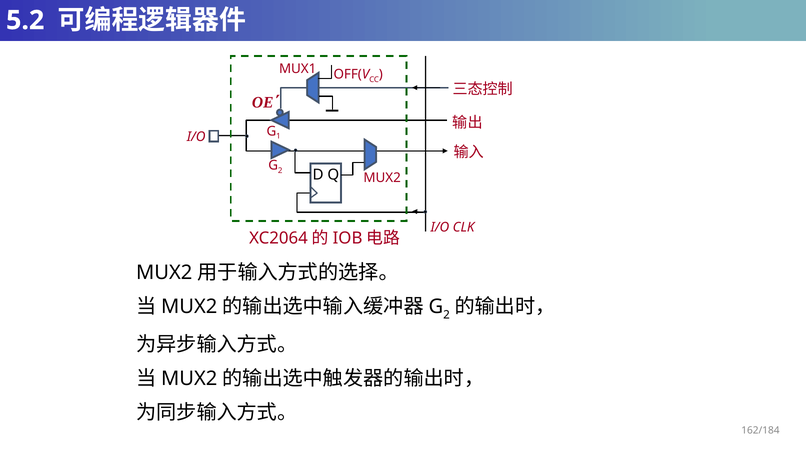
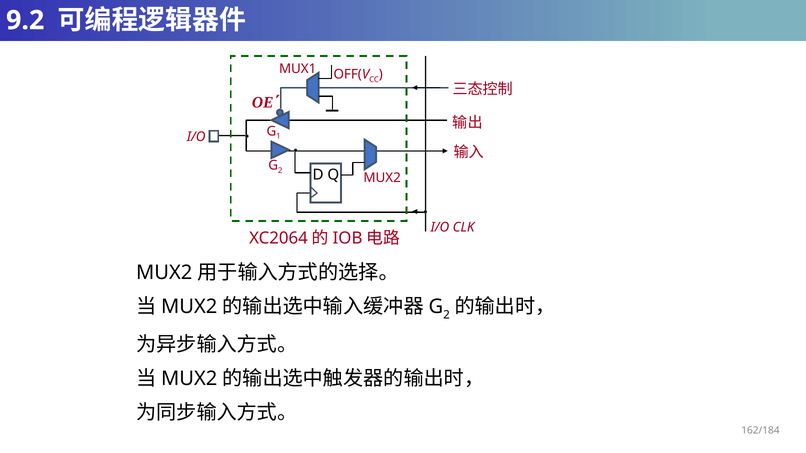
5.2: 5.2 -> 9.2
